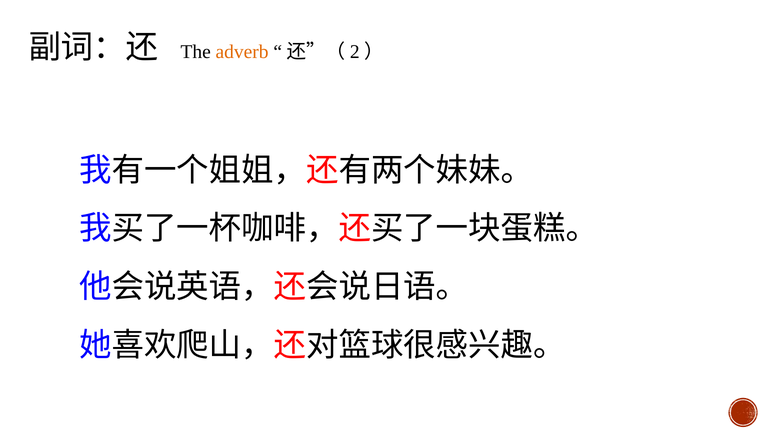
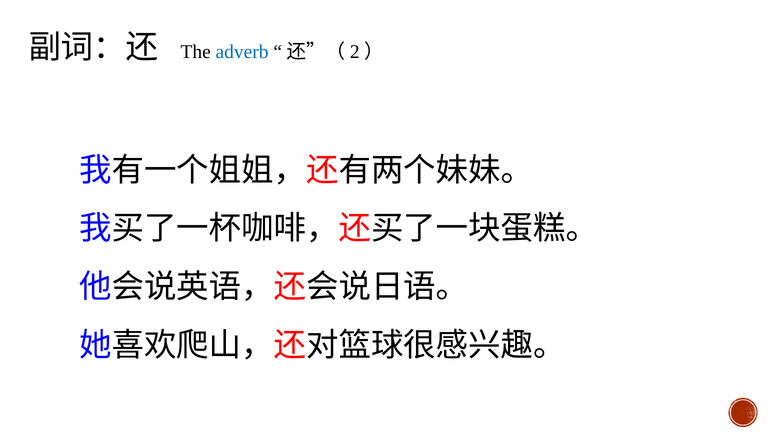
adverb colour: orange -> blue
